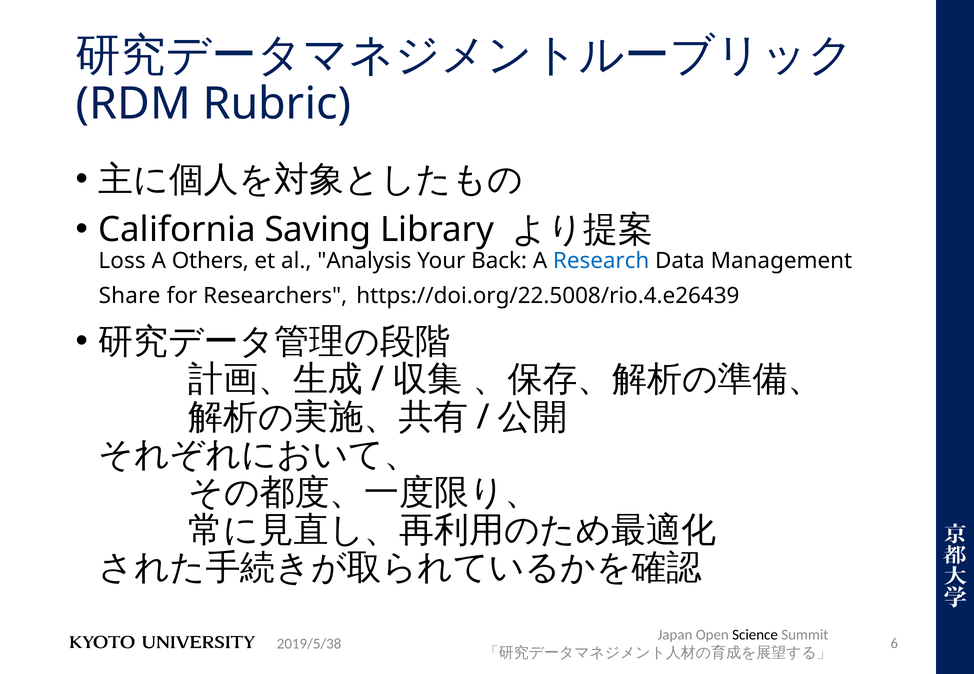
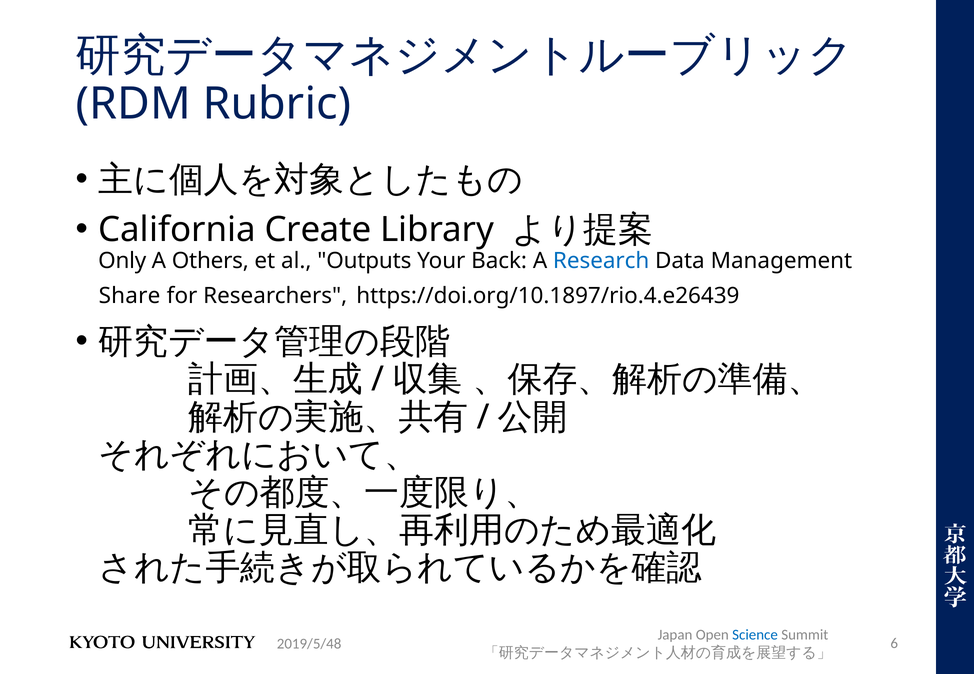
Saving: Saving -> Create
Loss: Loss -> Only
Analysis: Analysis -> Outputs
https://doi.org/22.5008/rio.4.e26439: https://doi.org/22.5008/rio.4.e26439 -> https://doi.org/10.1897/rio.4.e26439
Science colour: black -> blue
2019/5/38: 2019/5/38 -> 2019/5/48
